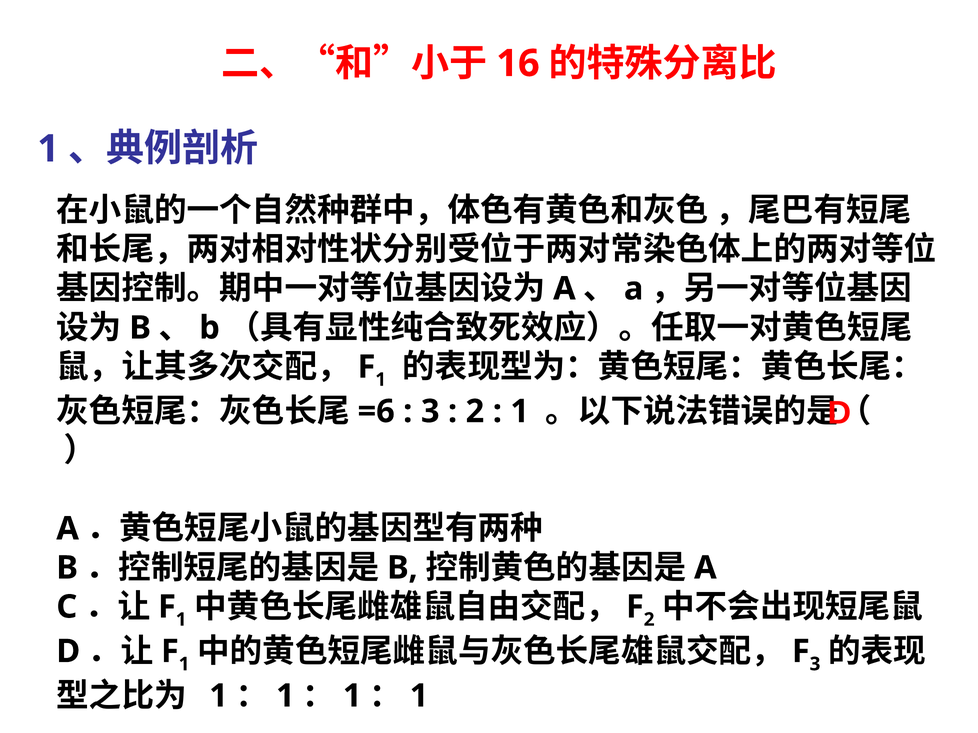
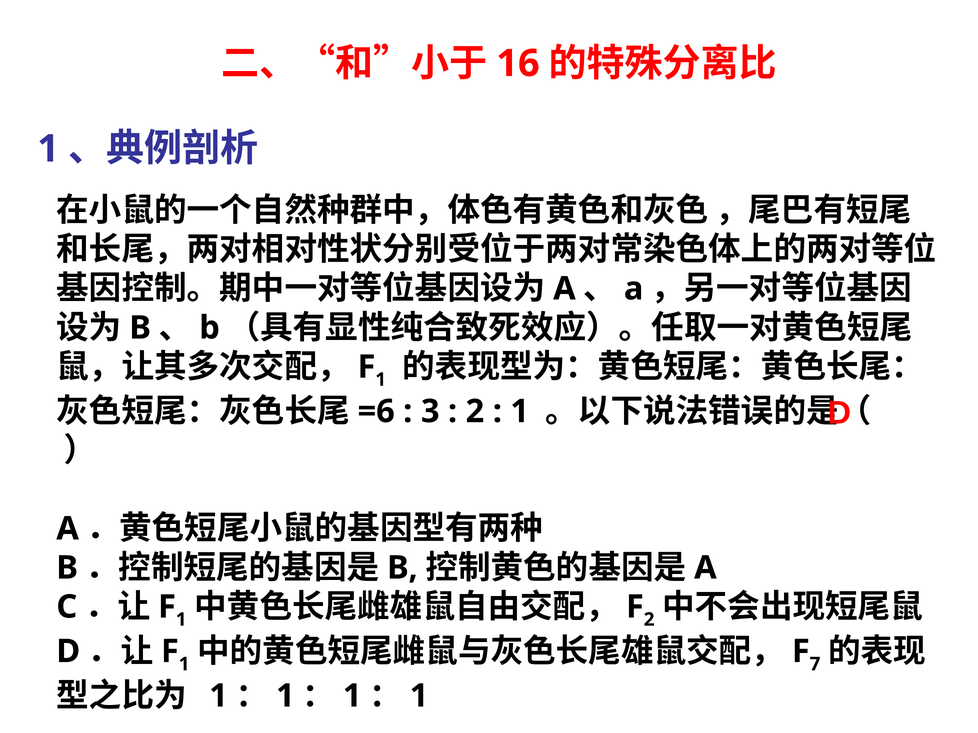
3 at (815, 664): 3 -> 7
